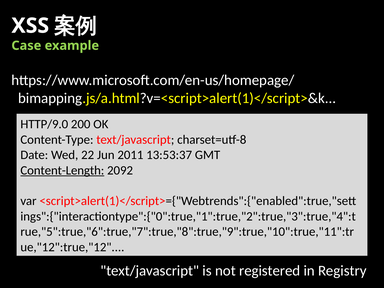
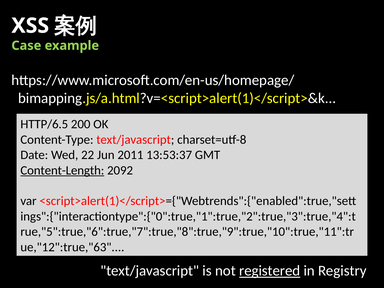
HTTP/9.0: HTTP/9.0 -> HTTP/6.5
ue,"12":true,"12: ue,"12":true,"12 -> ue,"12":true,"63
registered underline: none -> present
